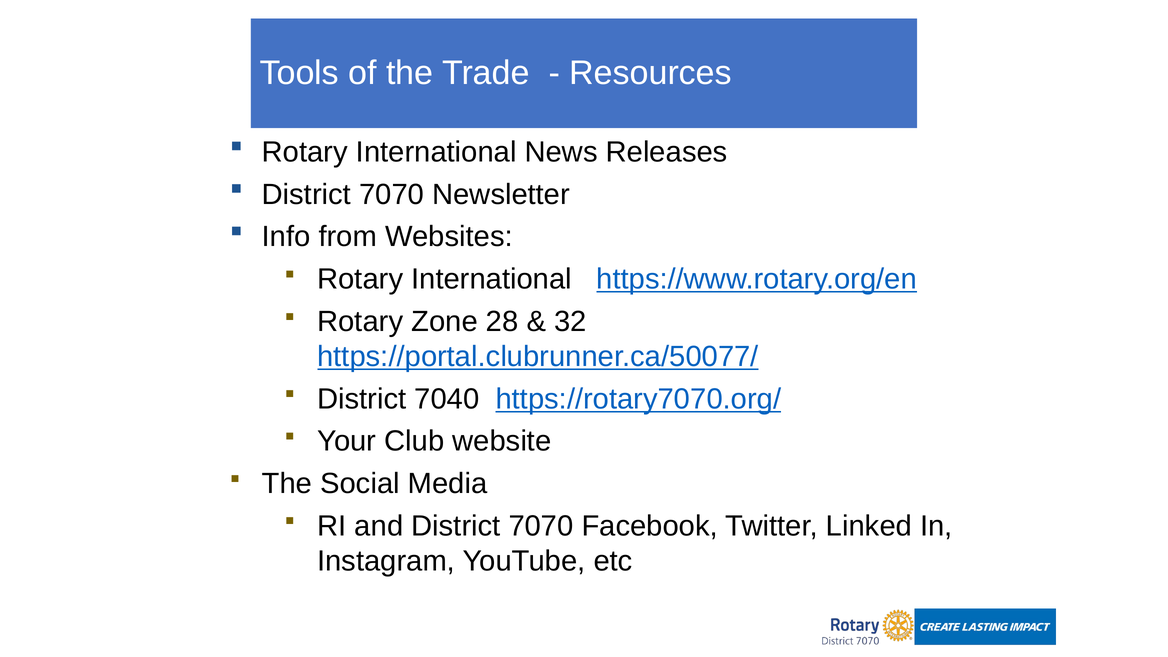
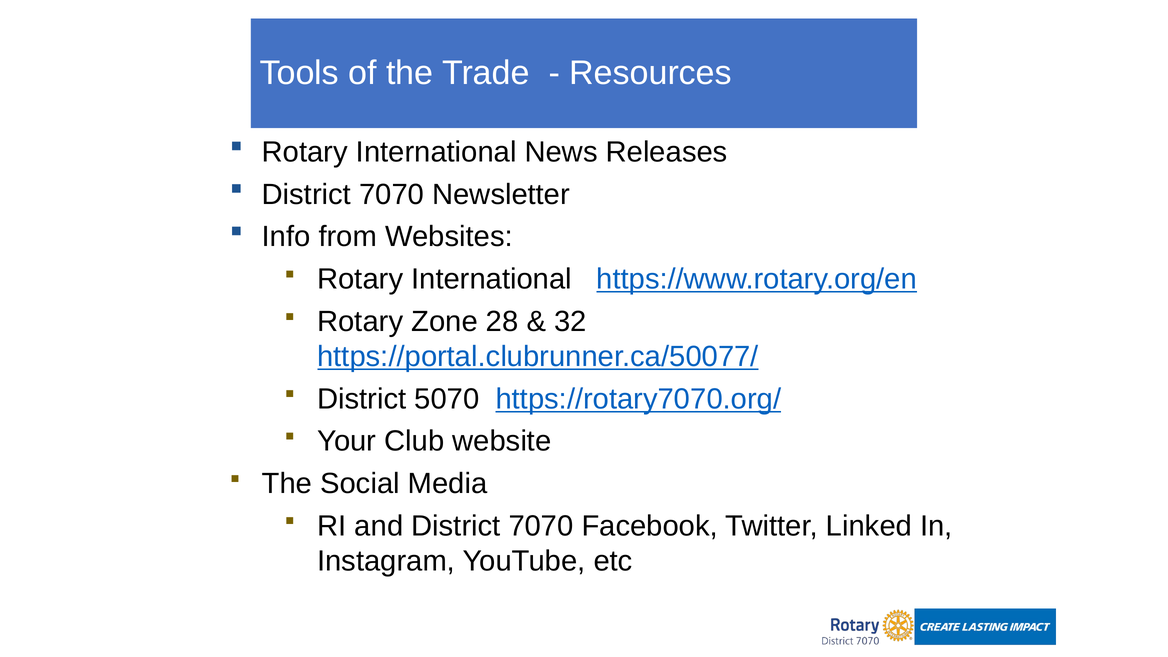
7040: 7040 -> 5070
